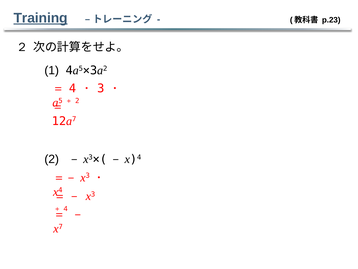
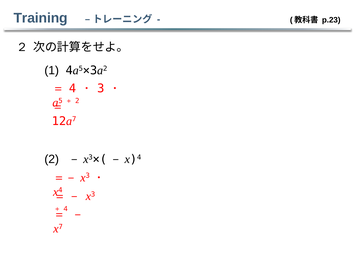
Training underline: present -> none
